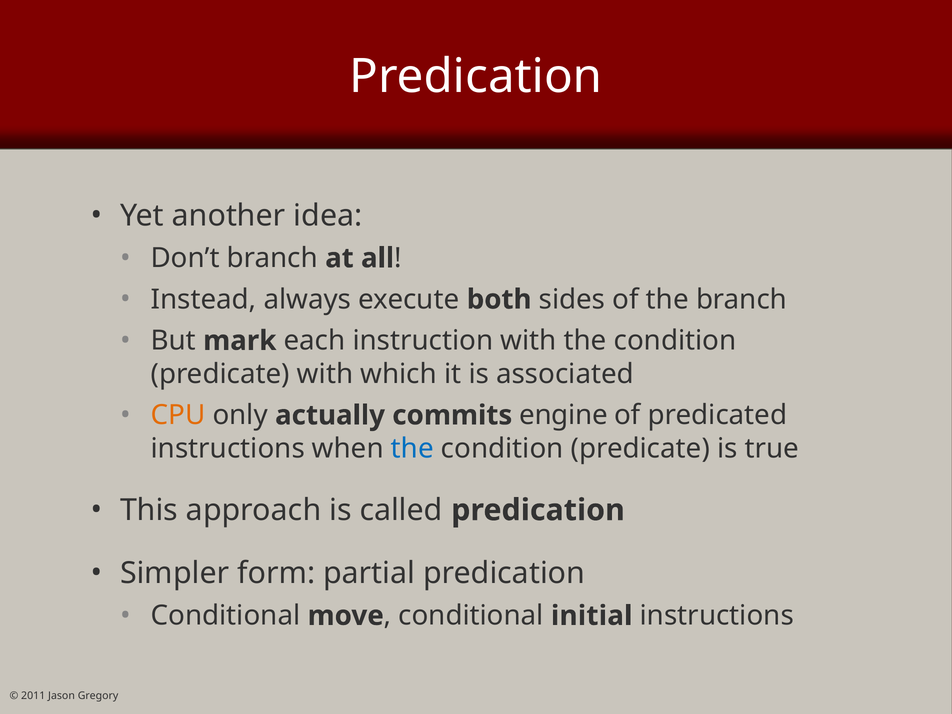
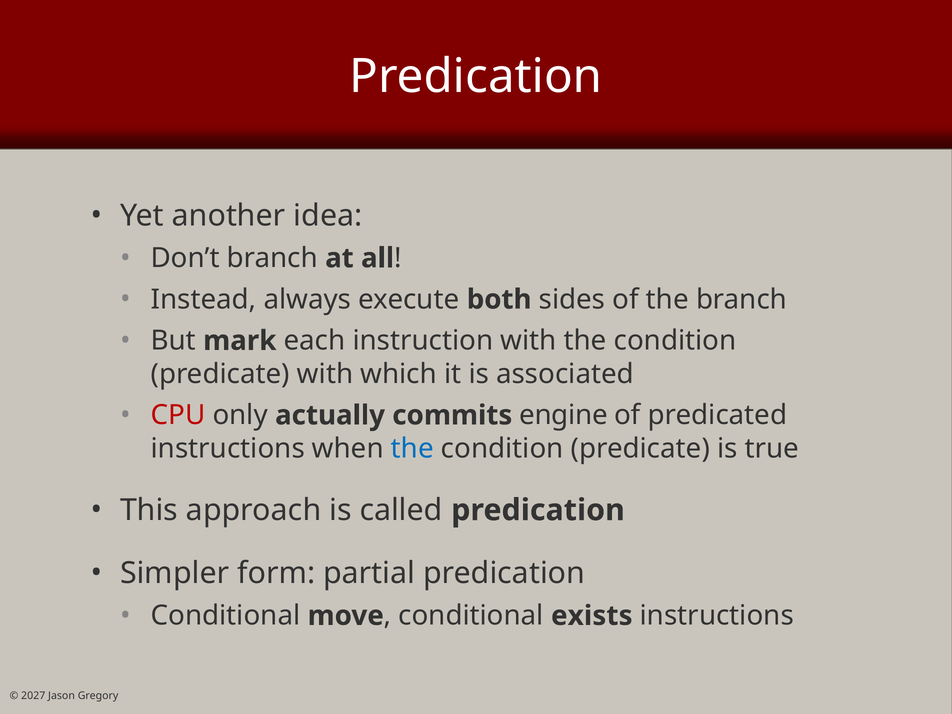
CPU colour: orange -> red
initial: initial -> exists
2011: 2011 -> 2027
